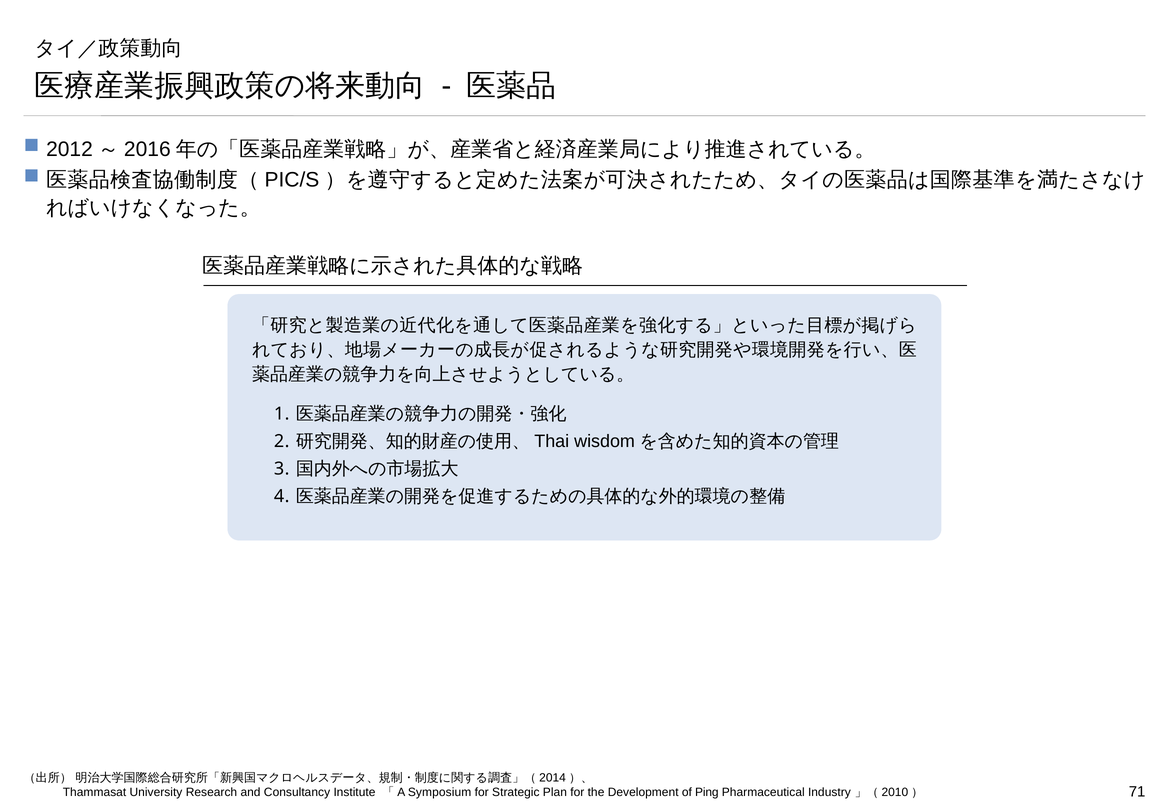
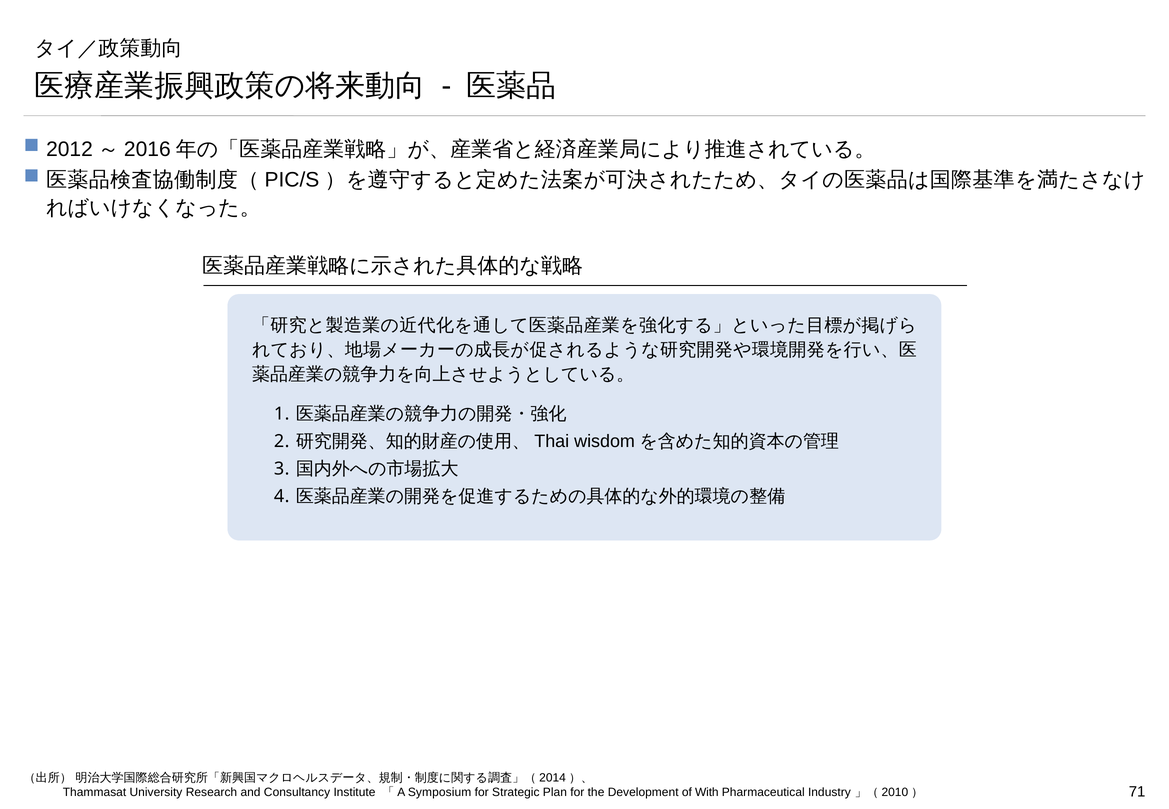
Ping: Ping -> With
